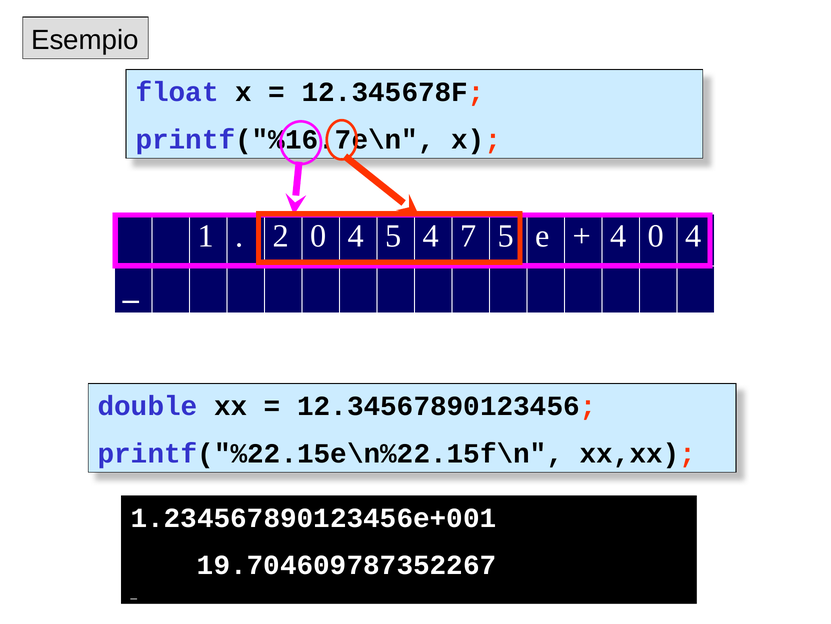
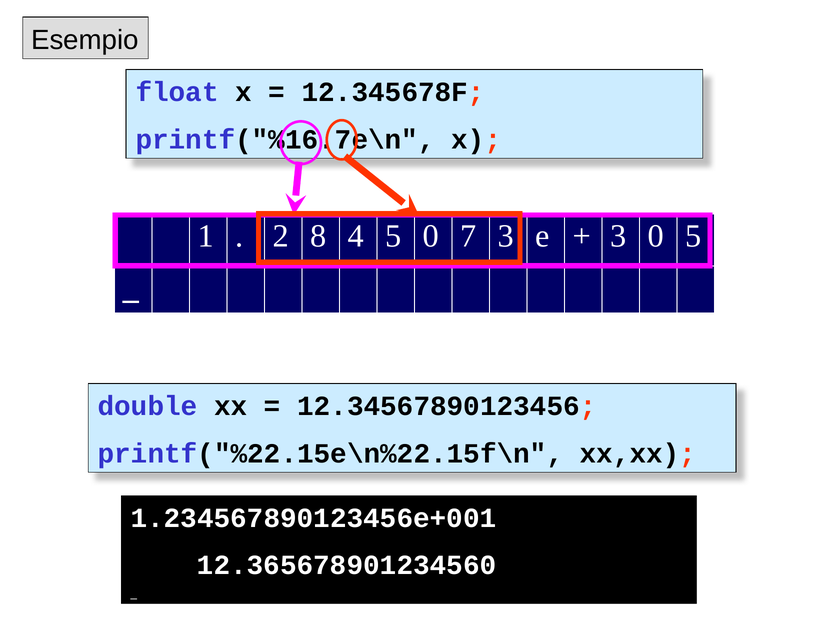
2 0: 0 -> 8
5 4: 4 -> 0
7 5: 5 -> 3
4 at (618, 236): 4 -> 3
4 at (693, 236): 4 -> 5
19.704609787352267: 19.704609787352267 -> 12.365678901234560
